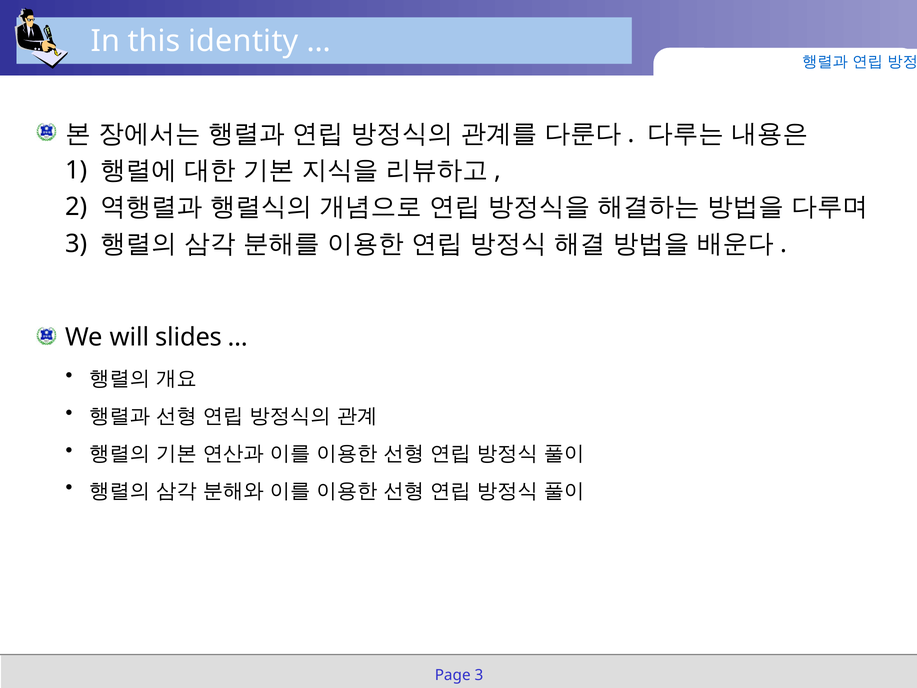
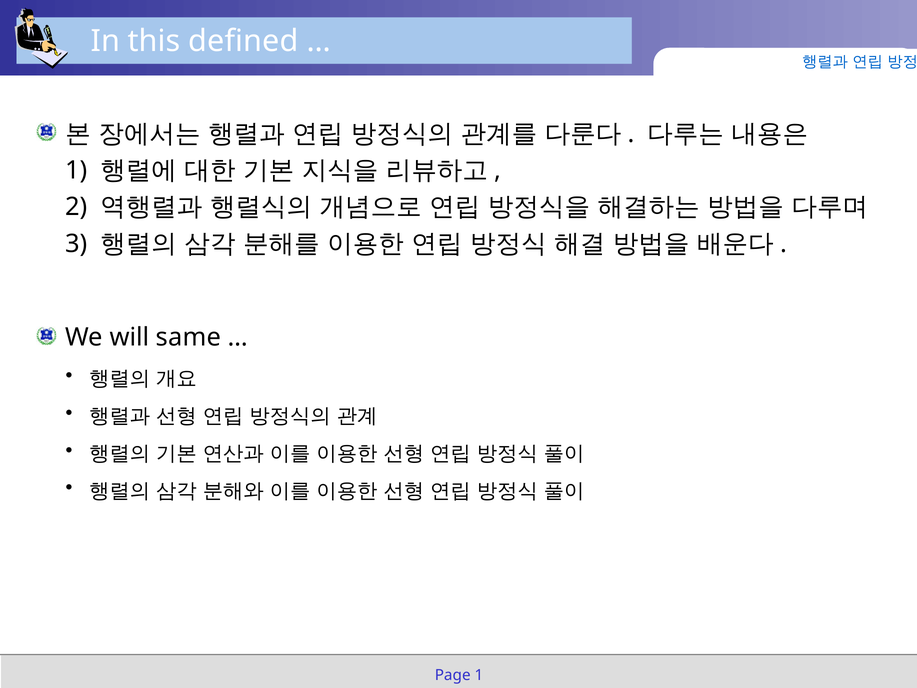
identity: identity -> defined
slides: slides -> same
Page 3: 3 -> 1
